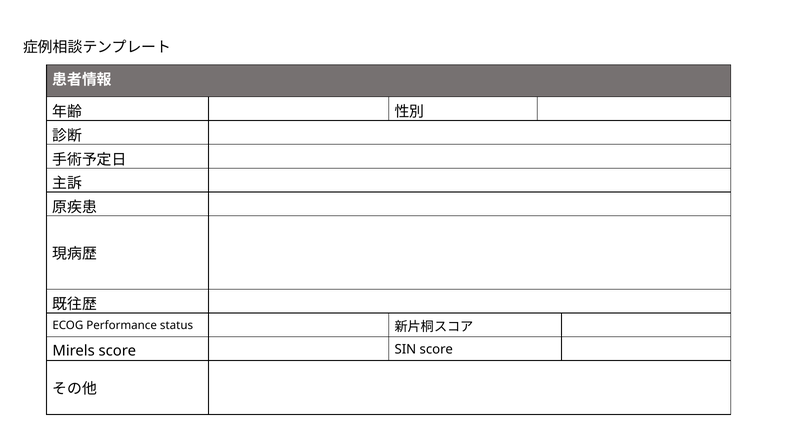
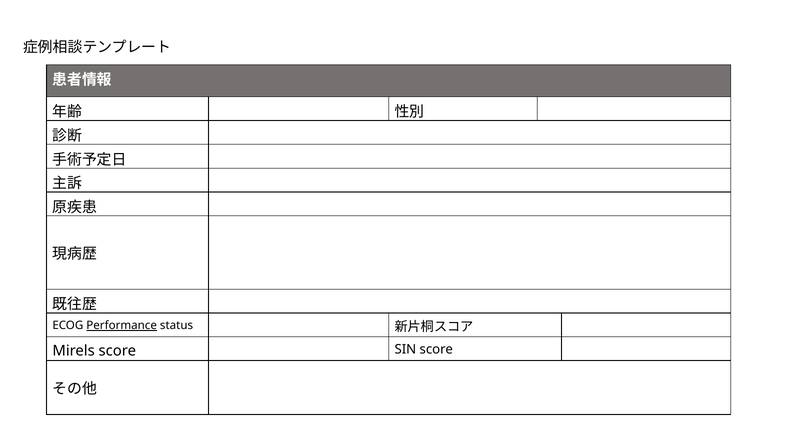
Performance underline: none -> present
